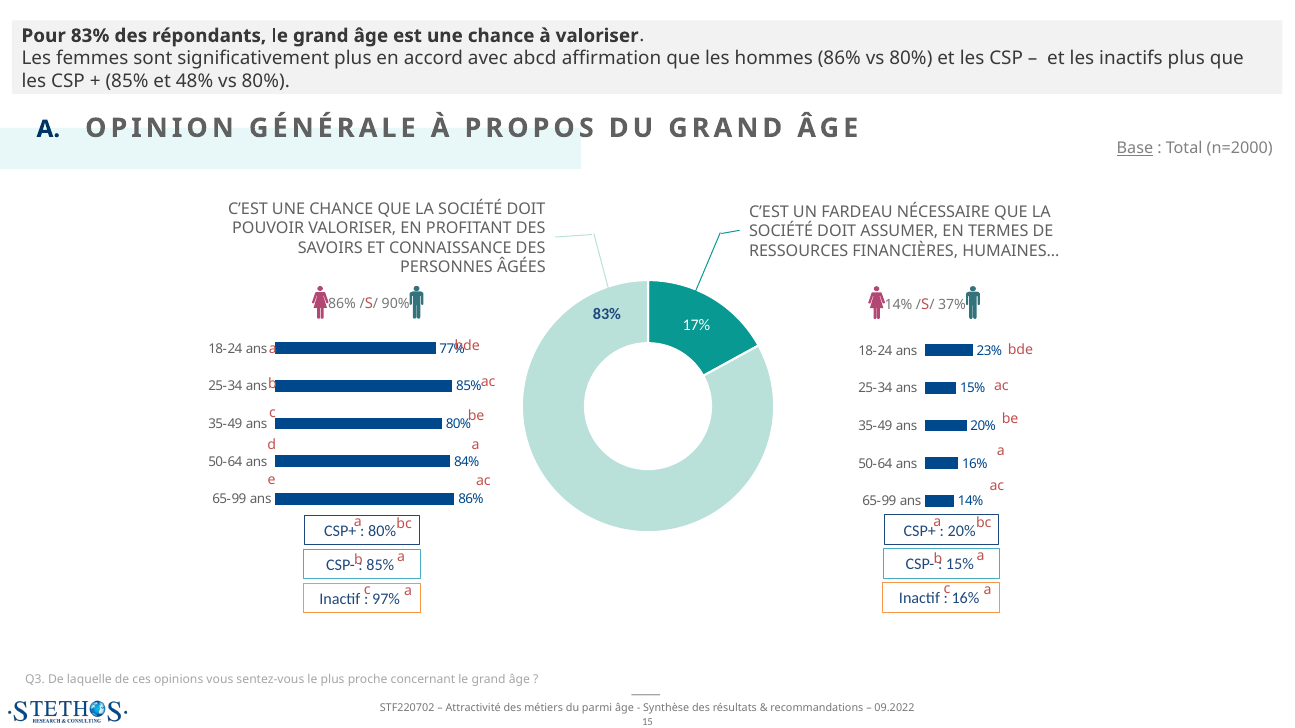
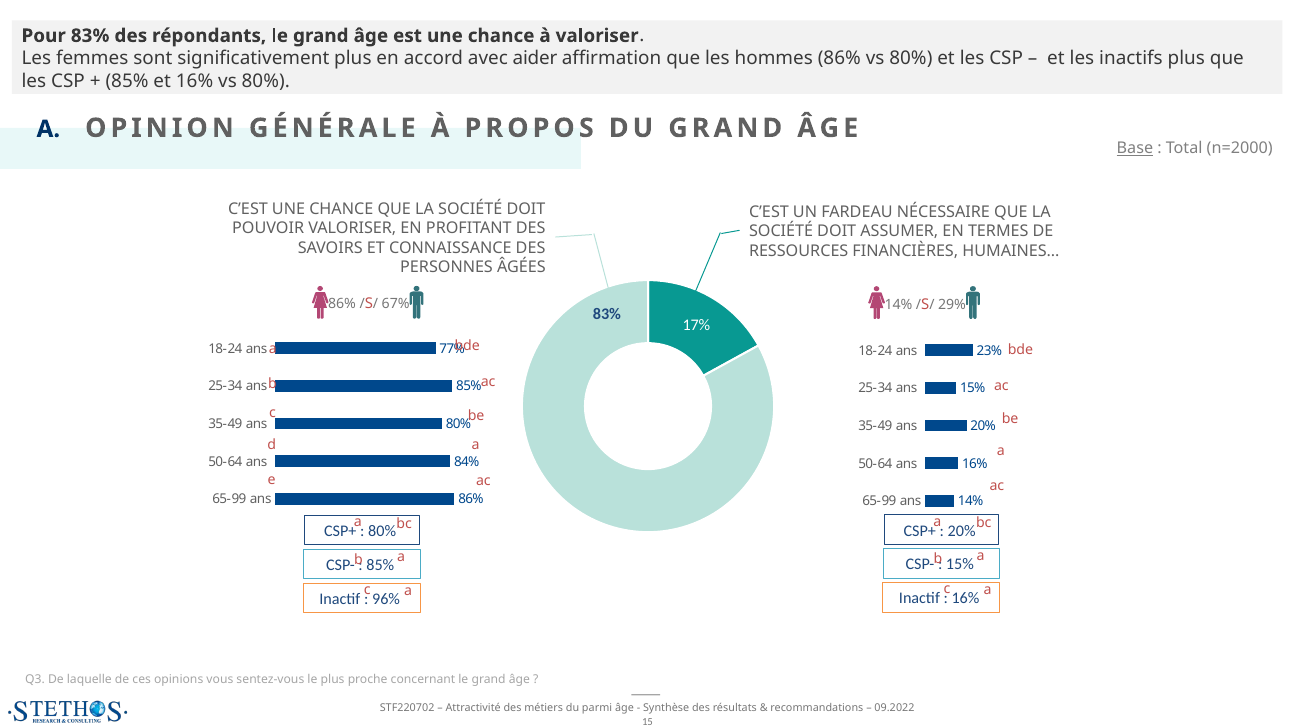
abcd: abcd -> aider
et 48%: 48% -> 16%
90%: 90% -> 67%
37%: 37% -> 29%
97%: 97% -> 96%
